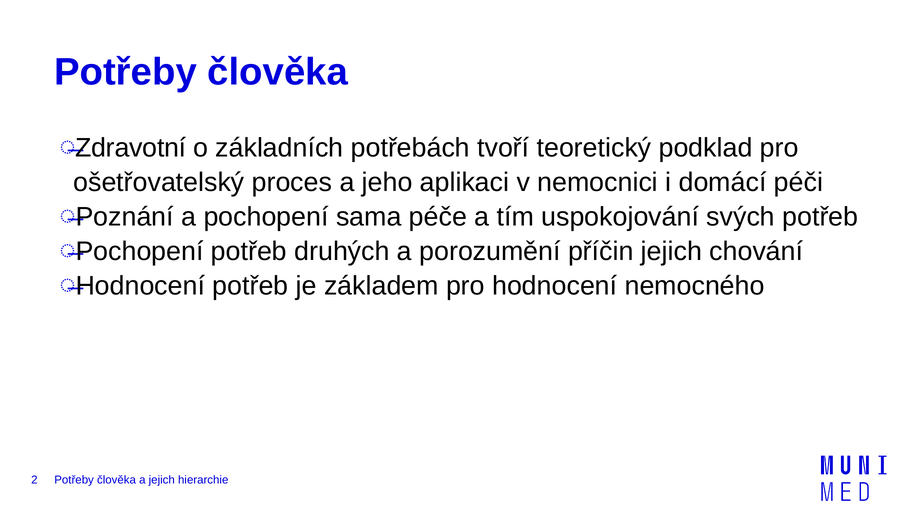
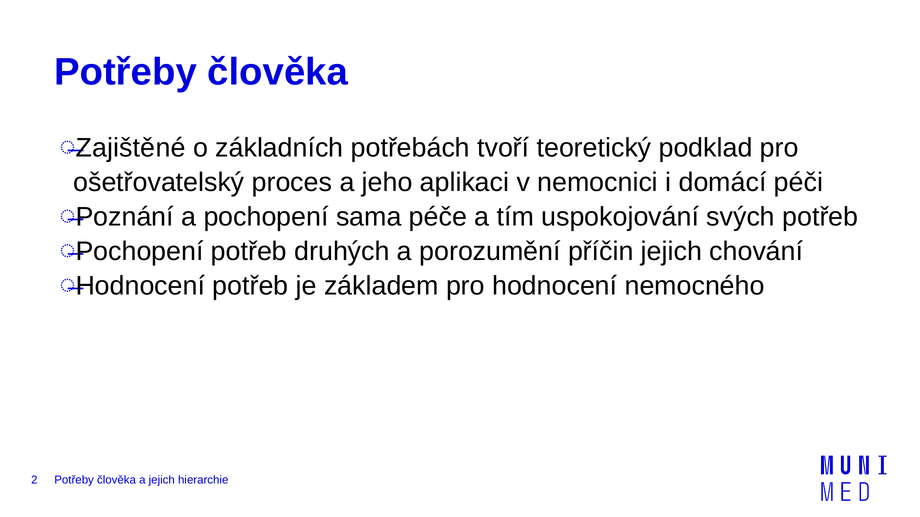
Zdravotní: Zdravotní -> Zajištěné
